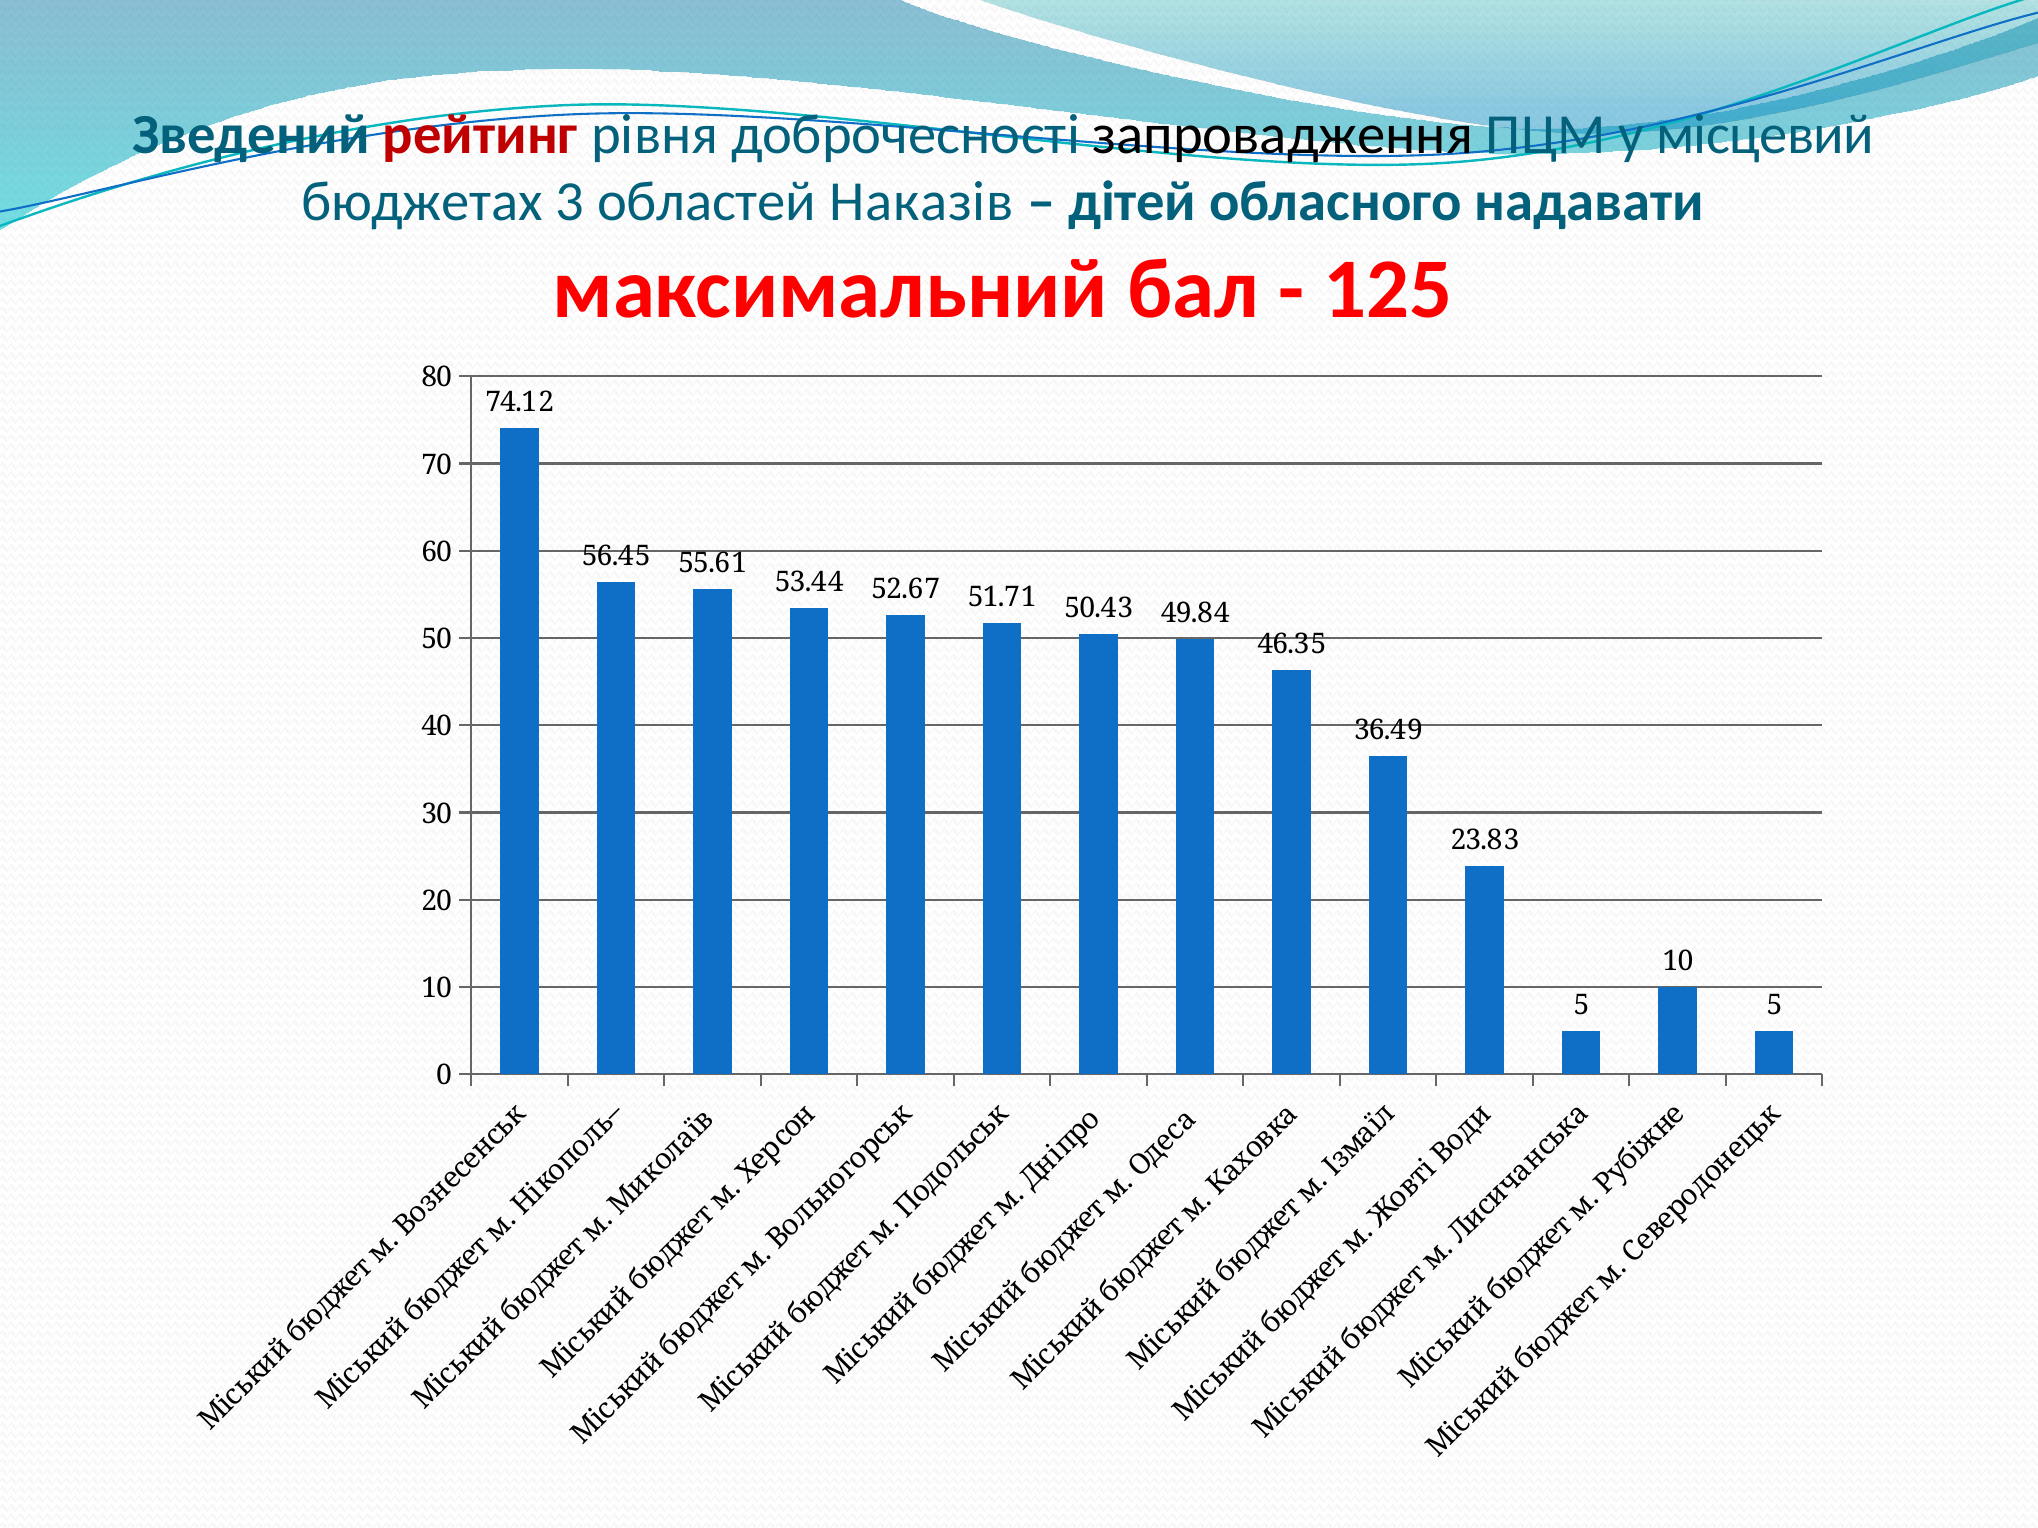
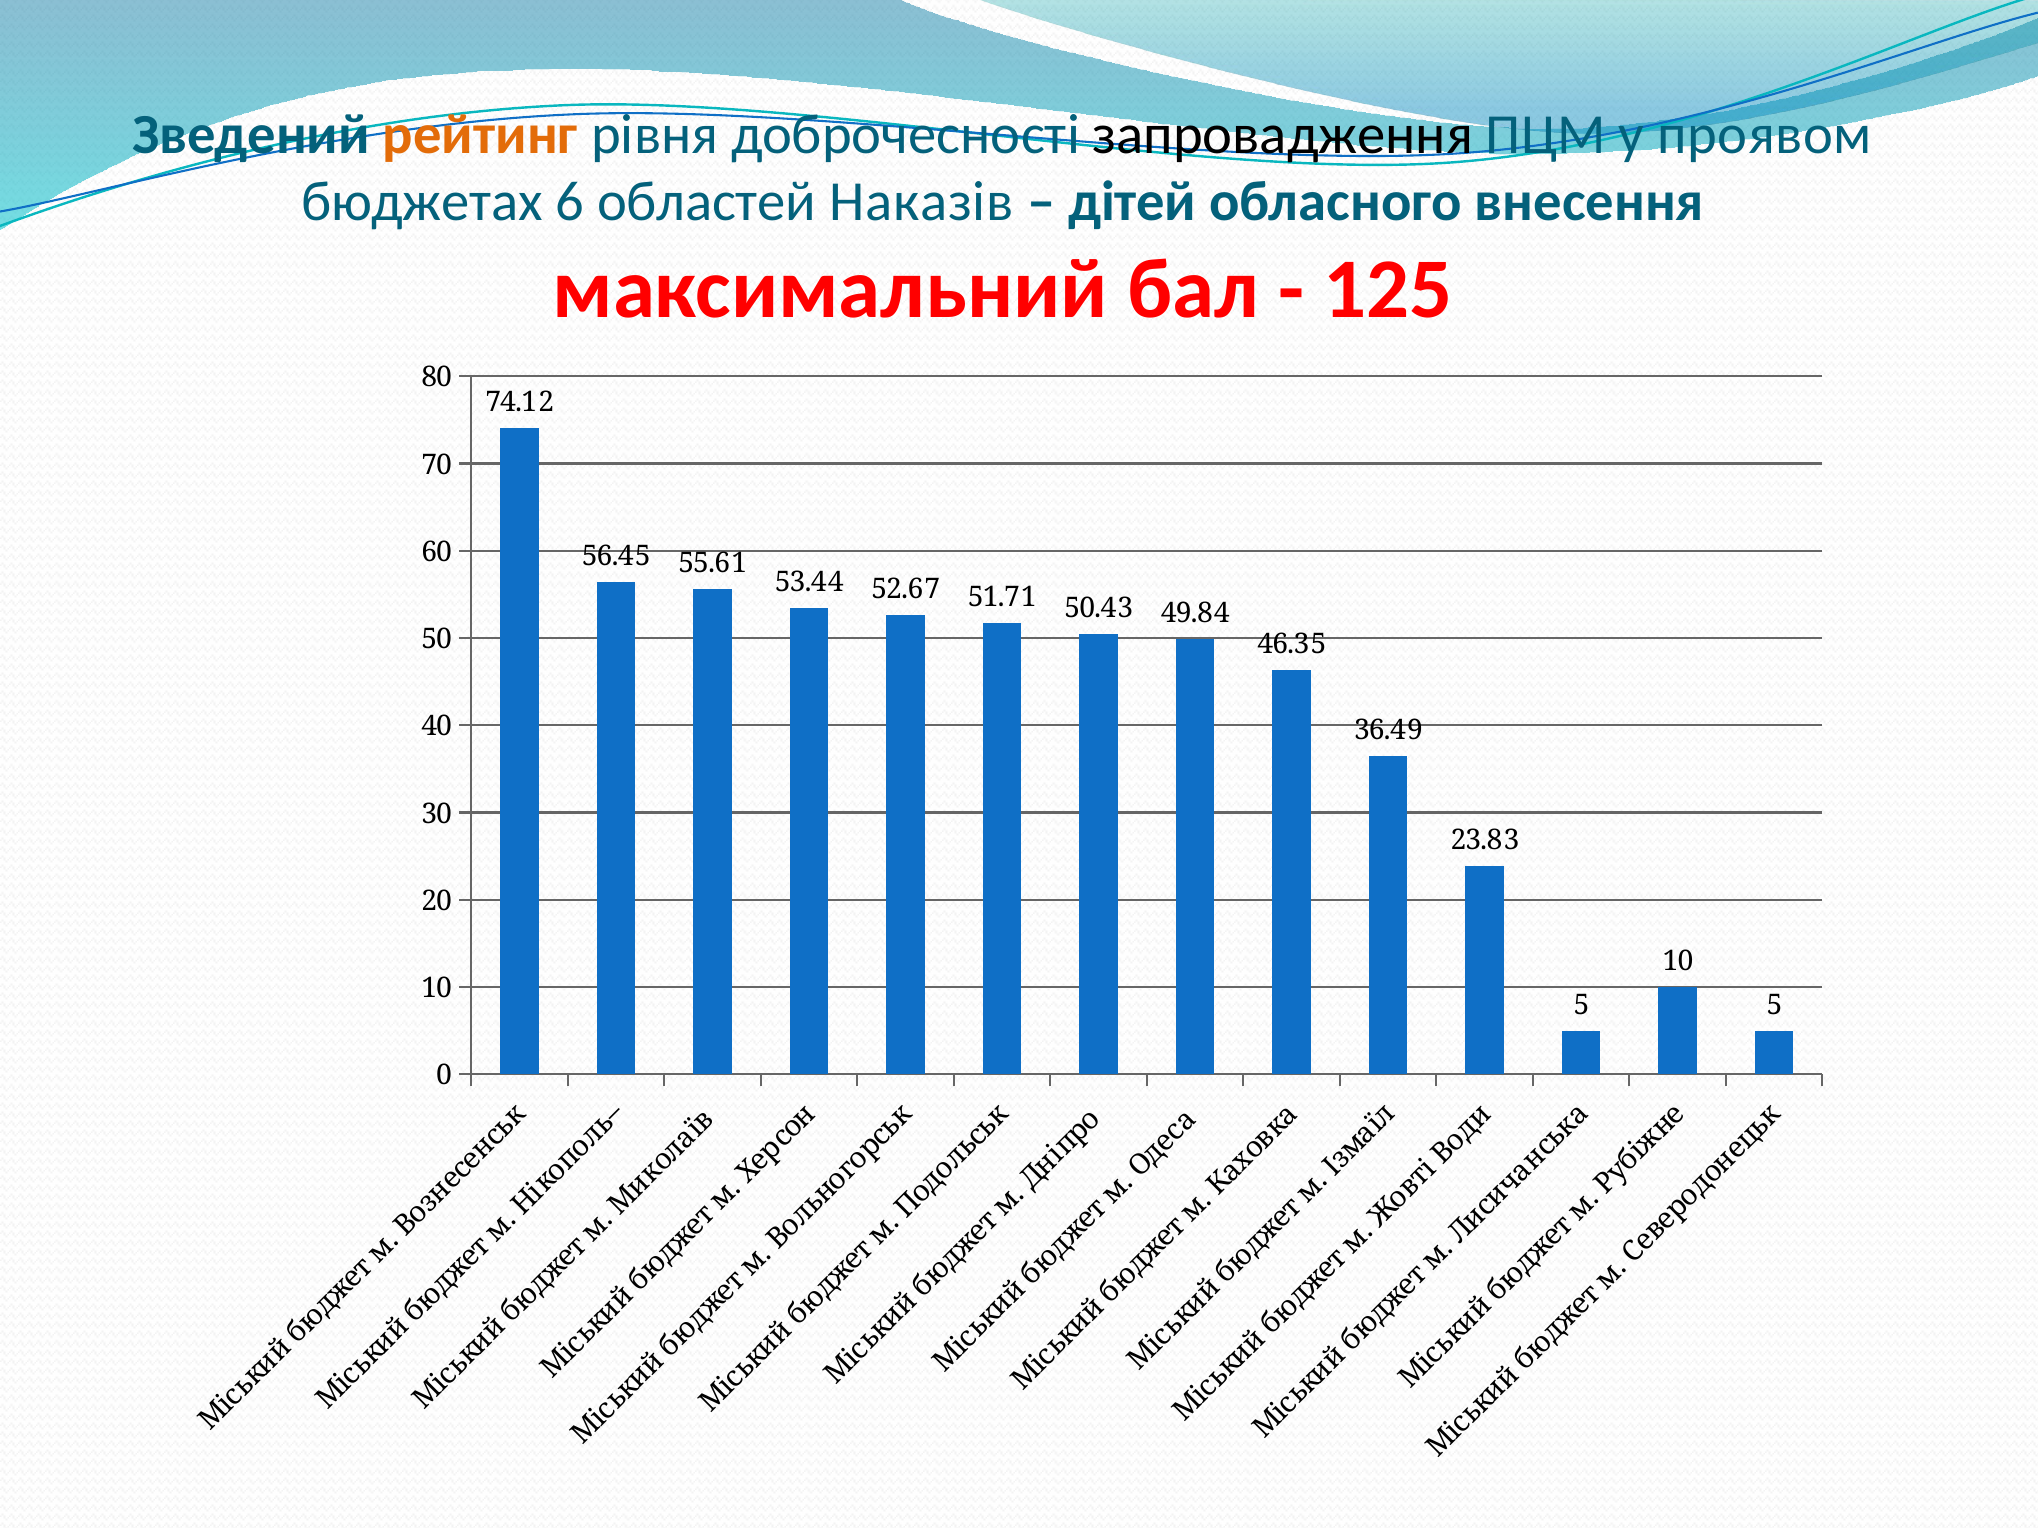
рейтинг colour: red -> orange
місцевий: місцевий -> проявом
3: 3 -> 6
надавати: надавати -> внесення
